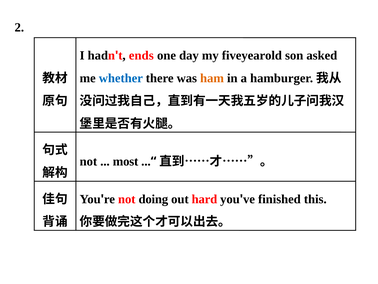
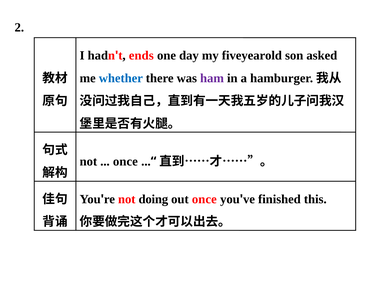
ham colour: orange -> purple
most at (126, 161): most -> once
out hard: hard -> once
